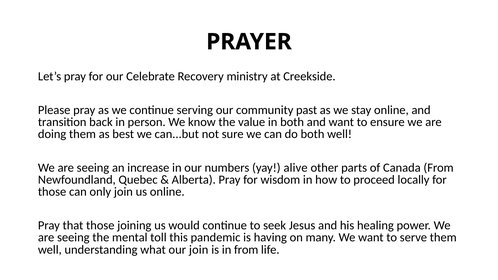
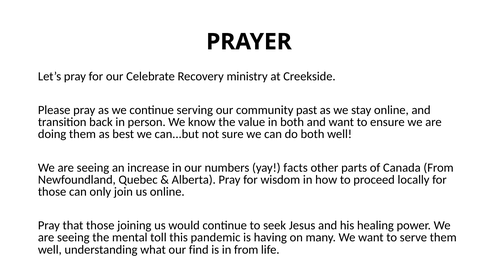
alive: alive -> facts
our join: join -> find
